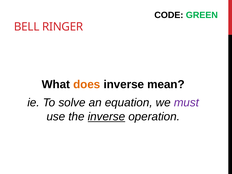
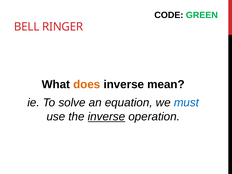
must colour: purple -> blue
